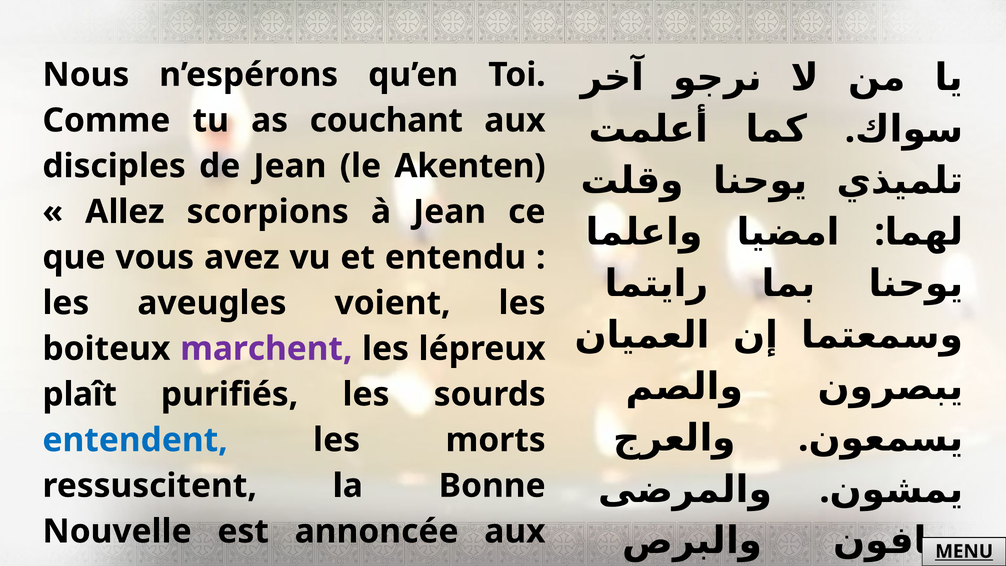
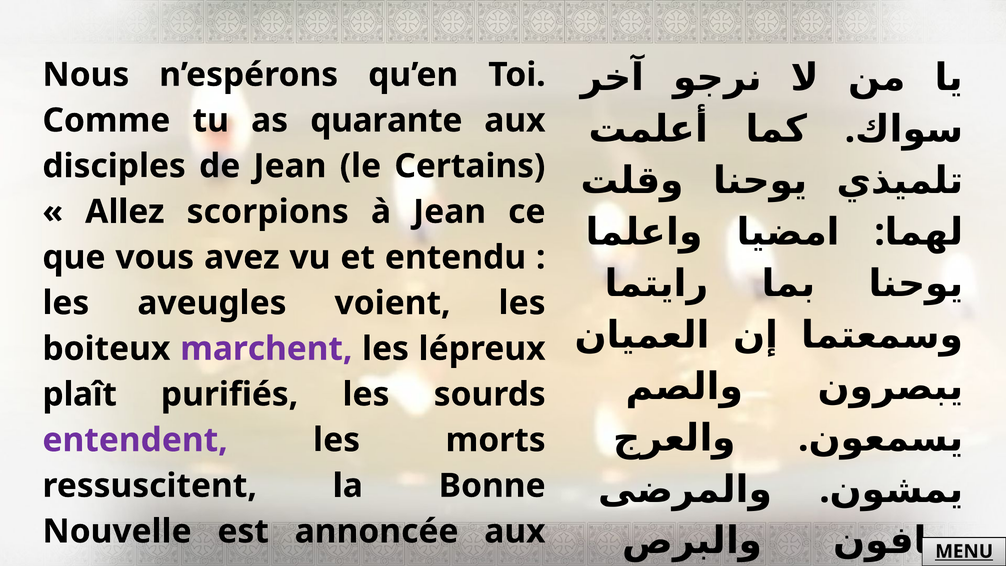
couchant: couchant -> quarante
Akenten: Akenten -> Certains
entendent colour: blue -> purple
